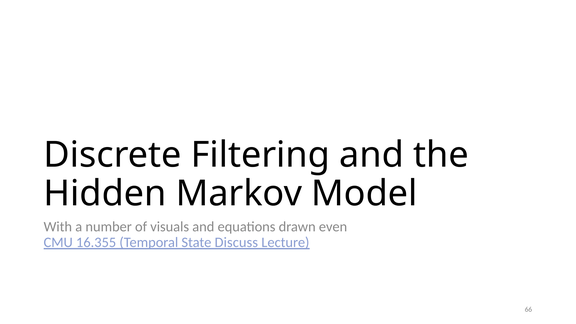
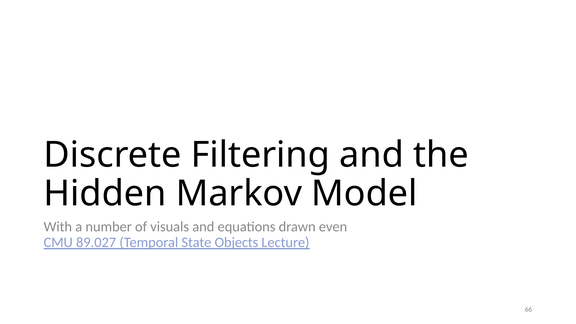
16.355: 16.355 -> 89.027
Discuss: Discuss -> Objects
